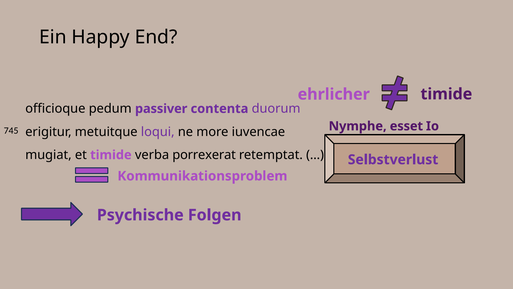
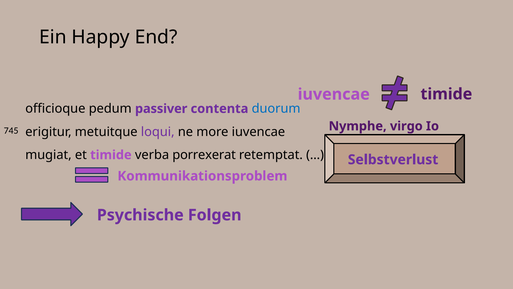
ehrlicher at (334, 94): ehrlicher -> iuvencae
duorum colour: purple -> blue
esset: esset -> virgo
